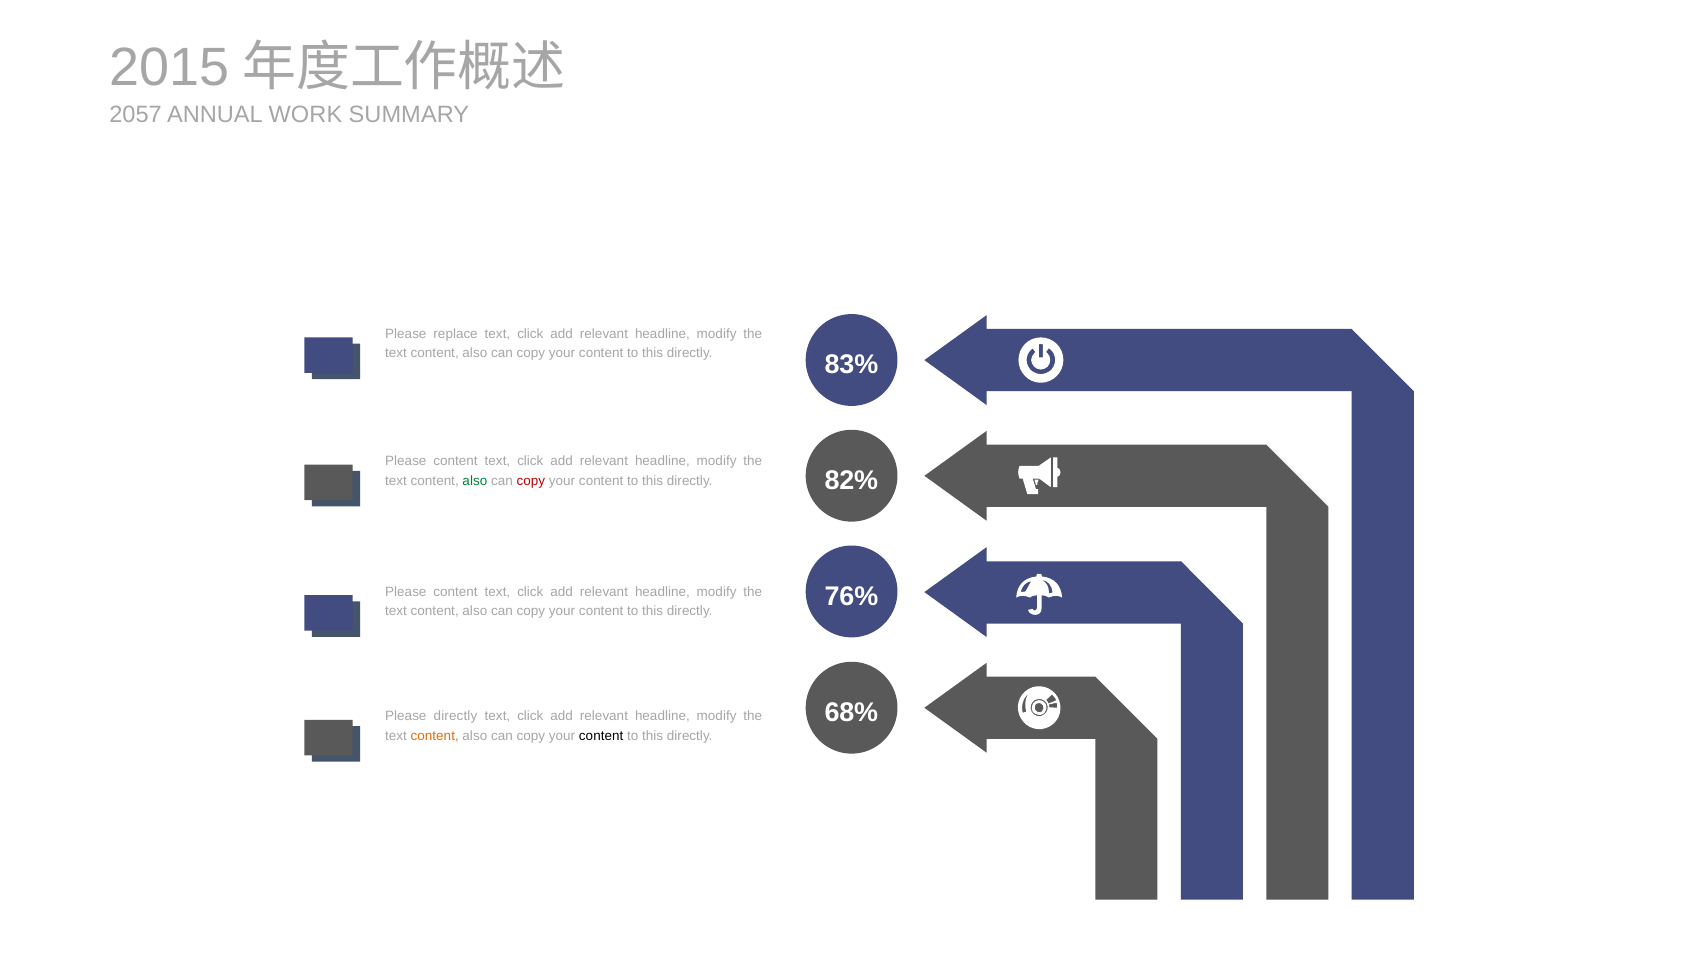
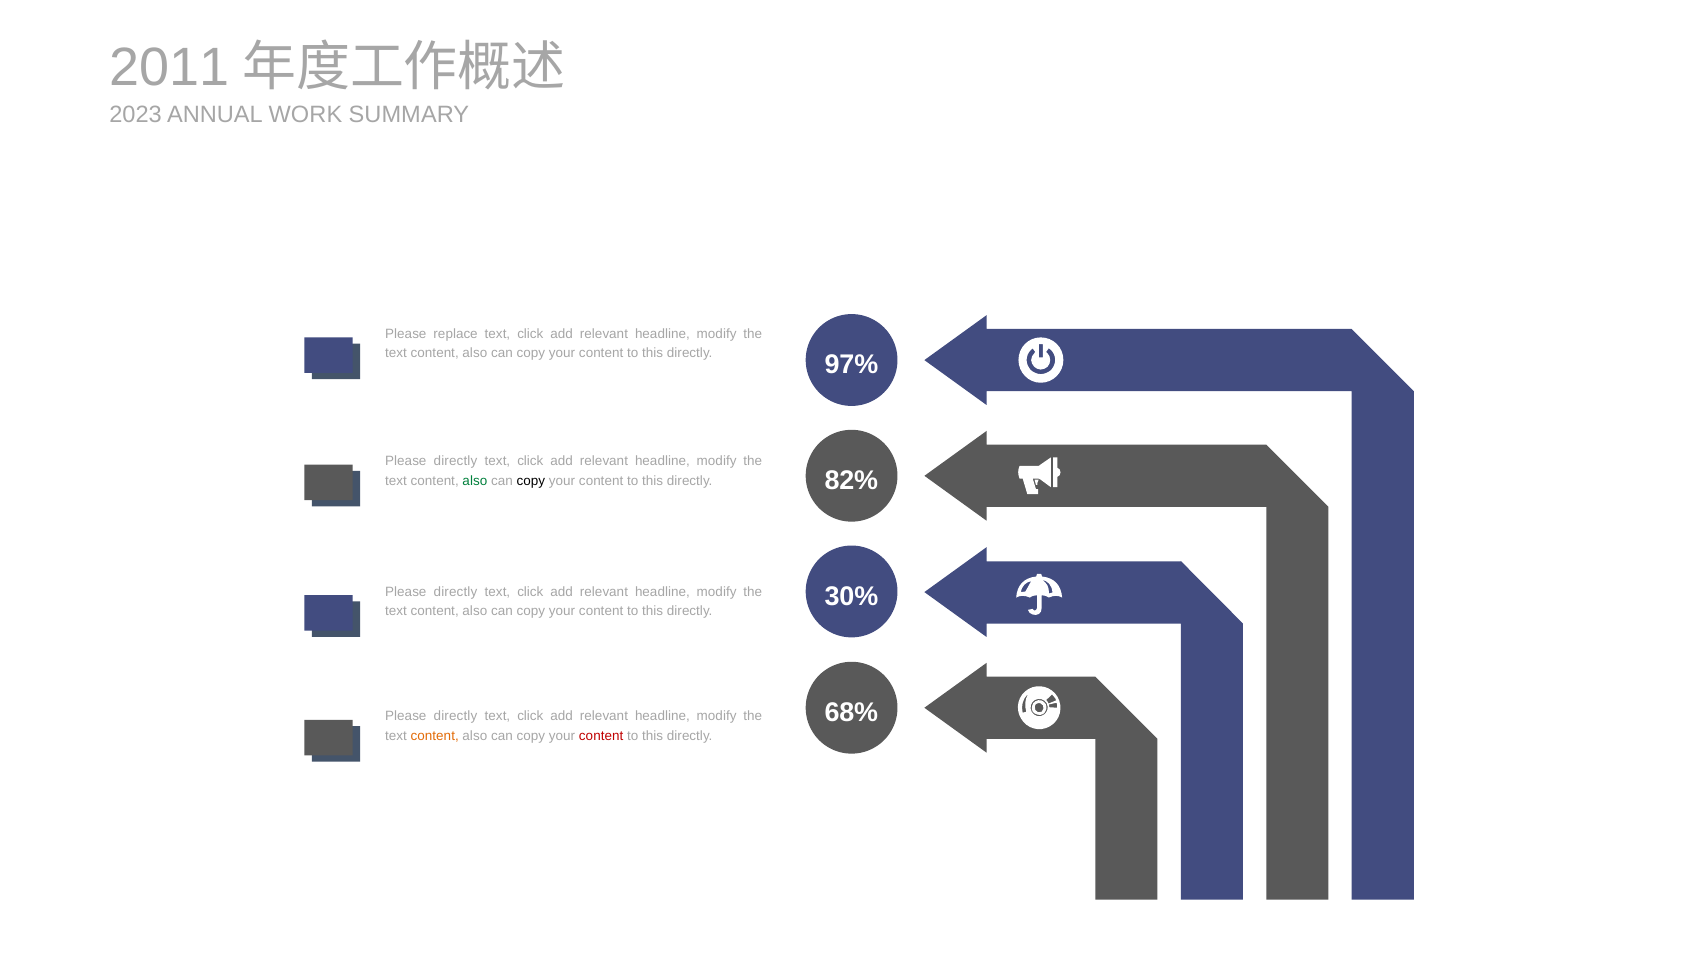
2015: 2015 -> 2011
2057: 2057 -> 2023
83%: 83% -> 97%
content at (456, 461): content -> directly
copy at (531, 480) colour: red -> black
76%: 76% -> 30%
content at (456, 591): content -> directly
content at (601, 736) colour: black -> red
